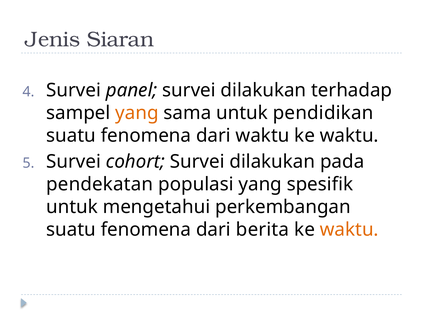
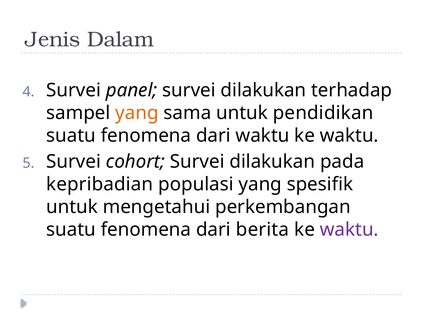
Siaran: Siaran -> Dalam
pendekatan: pendekatan -> kepribadian
waktu at (349, 229) colour: orange -> purple
